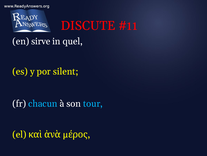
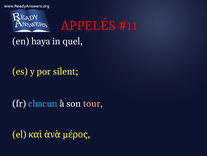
DISCUTE: DISCUTE -> APPELÉS
sirve: sirve -> haya
tour colour: light blue -> pink
